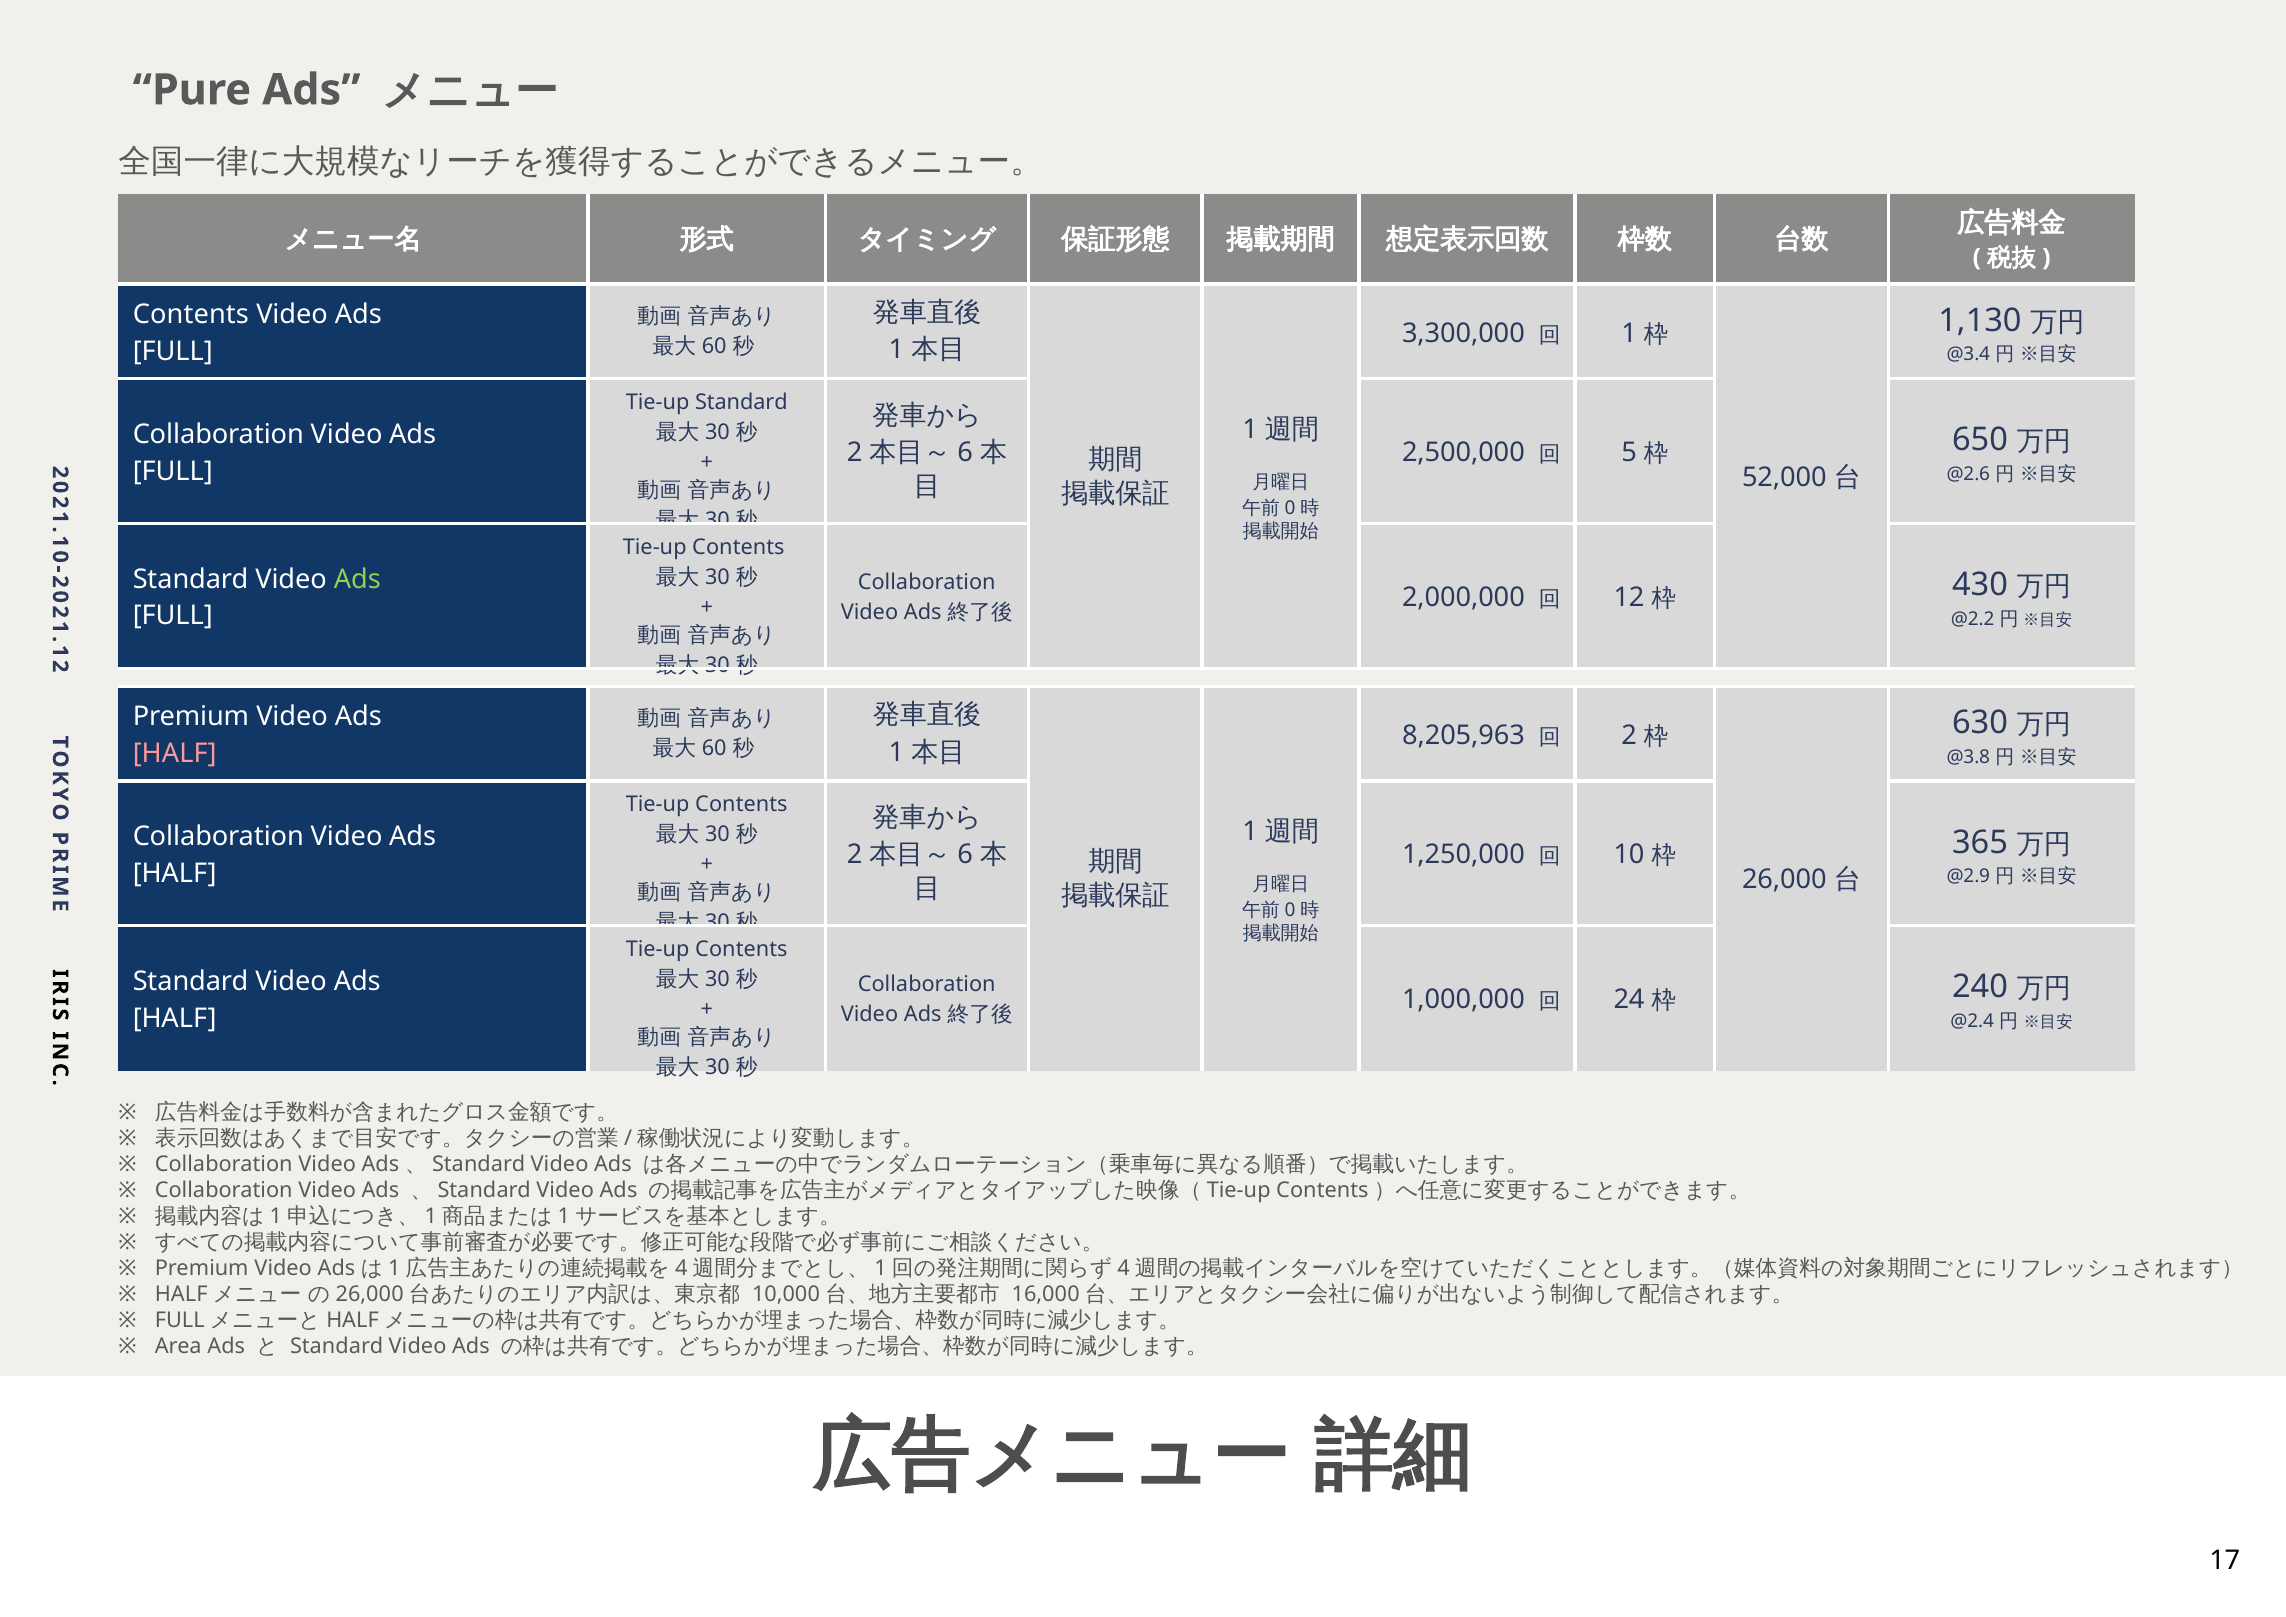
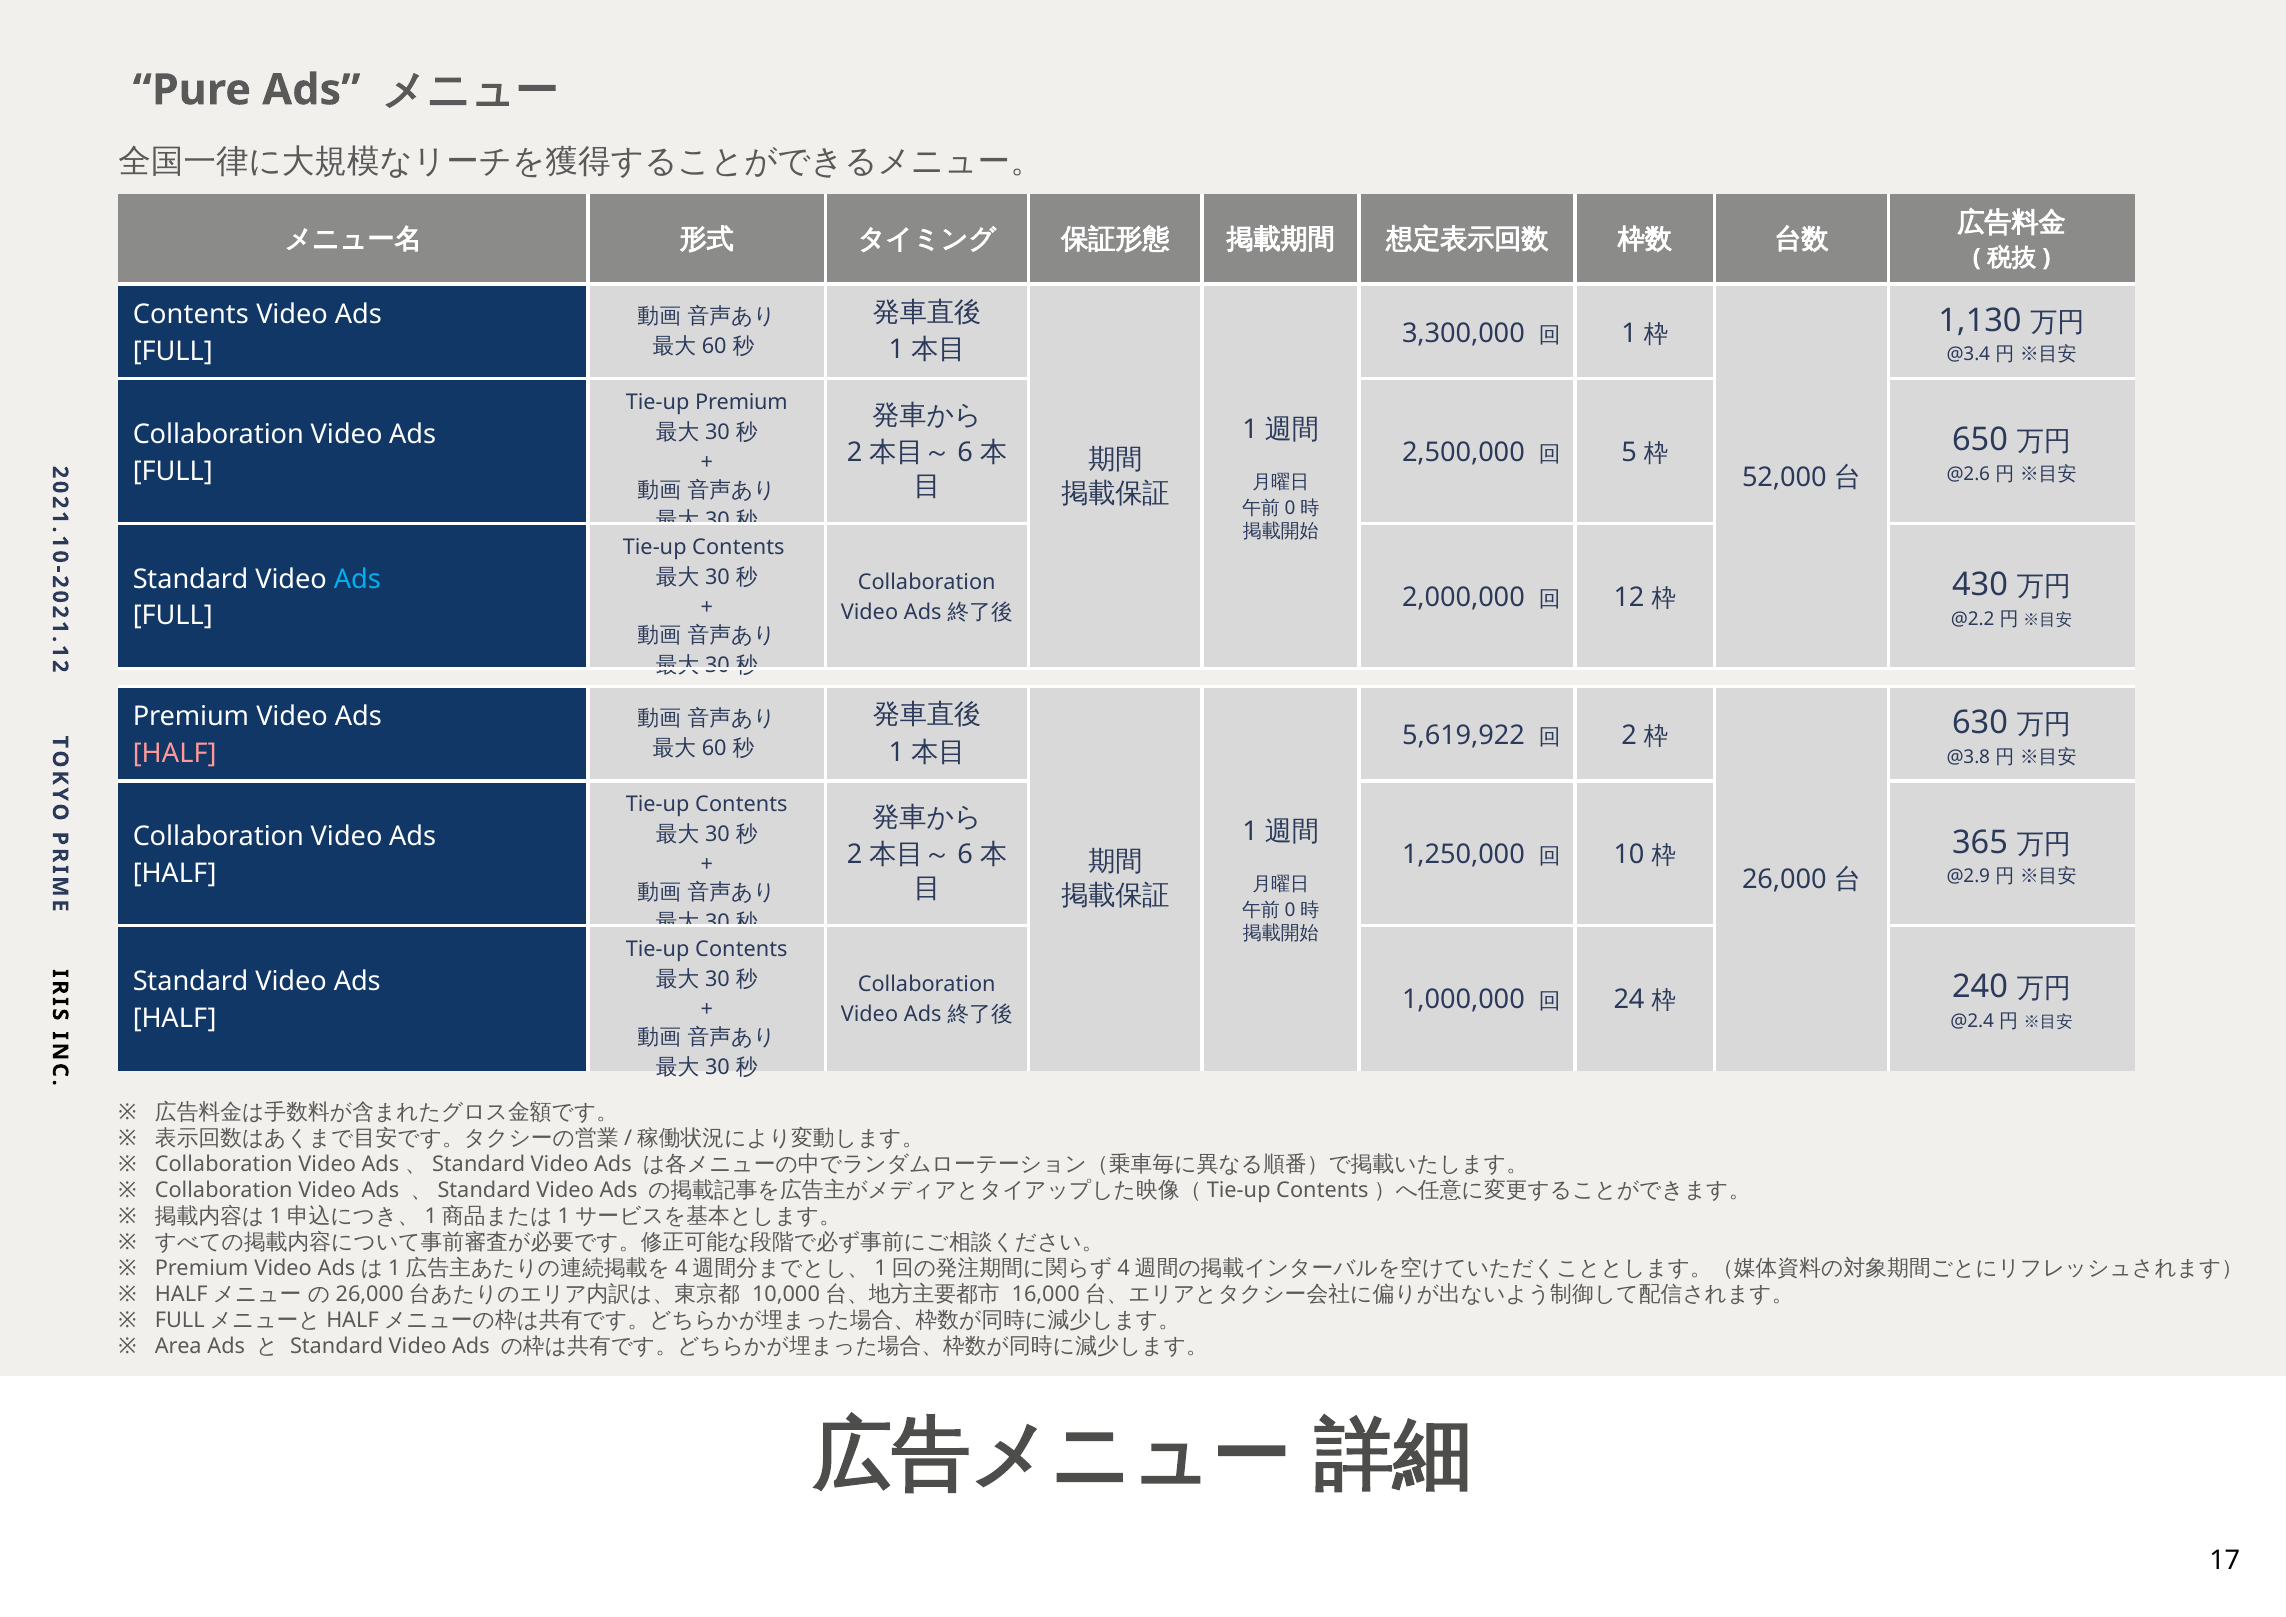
Tie-up Standard: Standard -> Premium
Ads at (357, 579) colour: light green -> light blue
8,205,963: 8,205,963 -> 5,619,922
